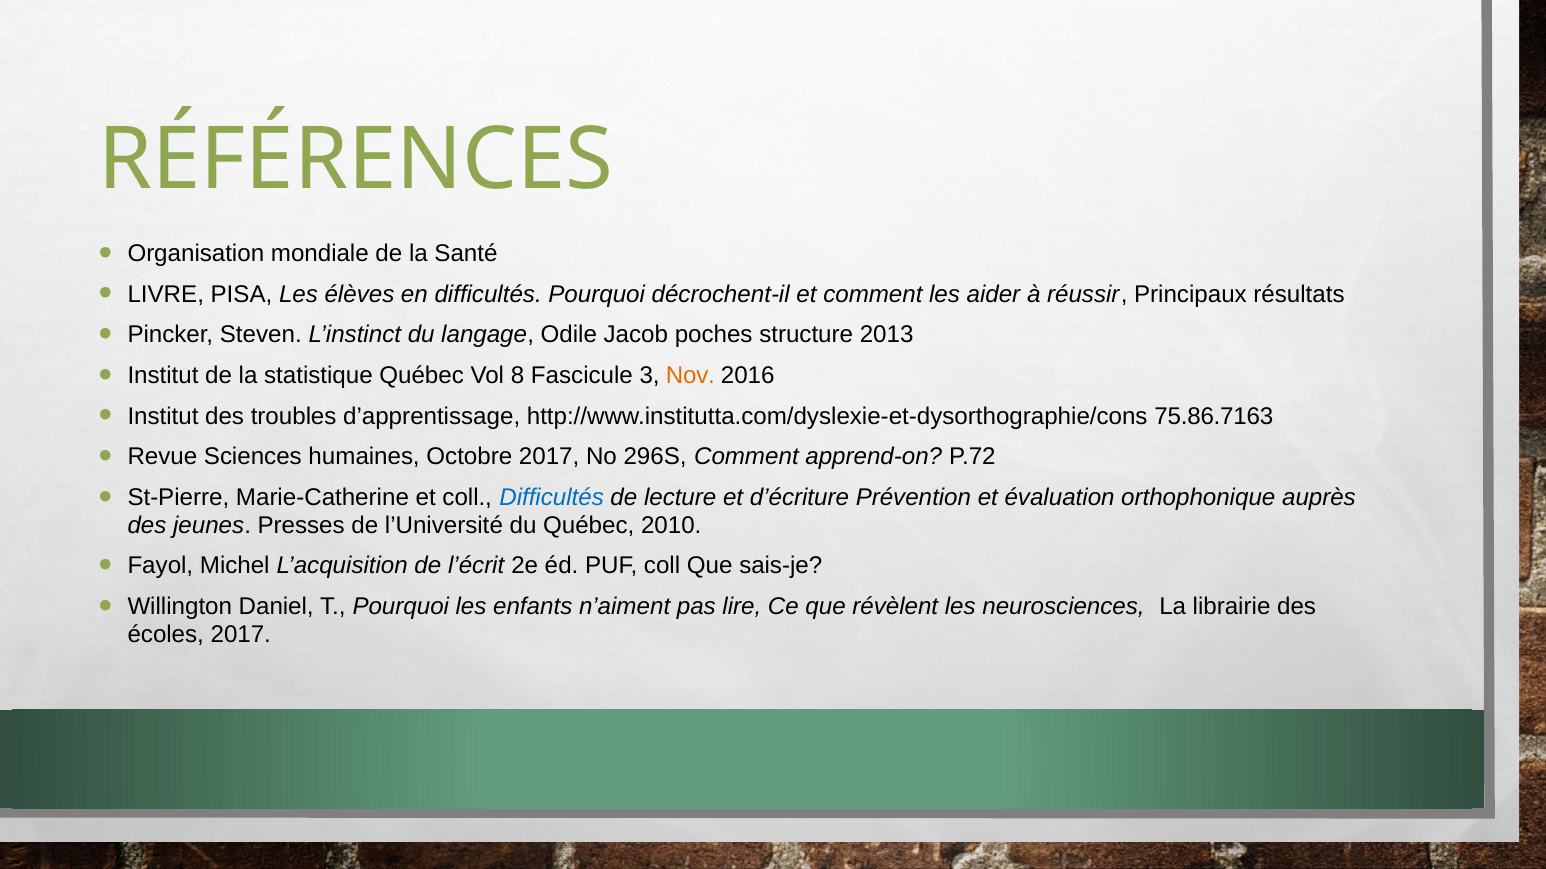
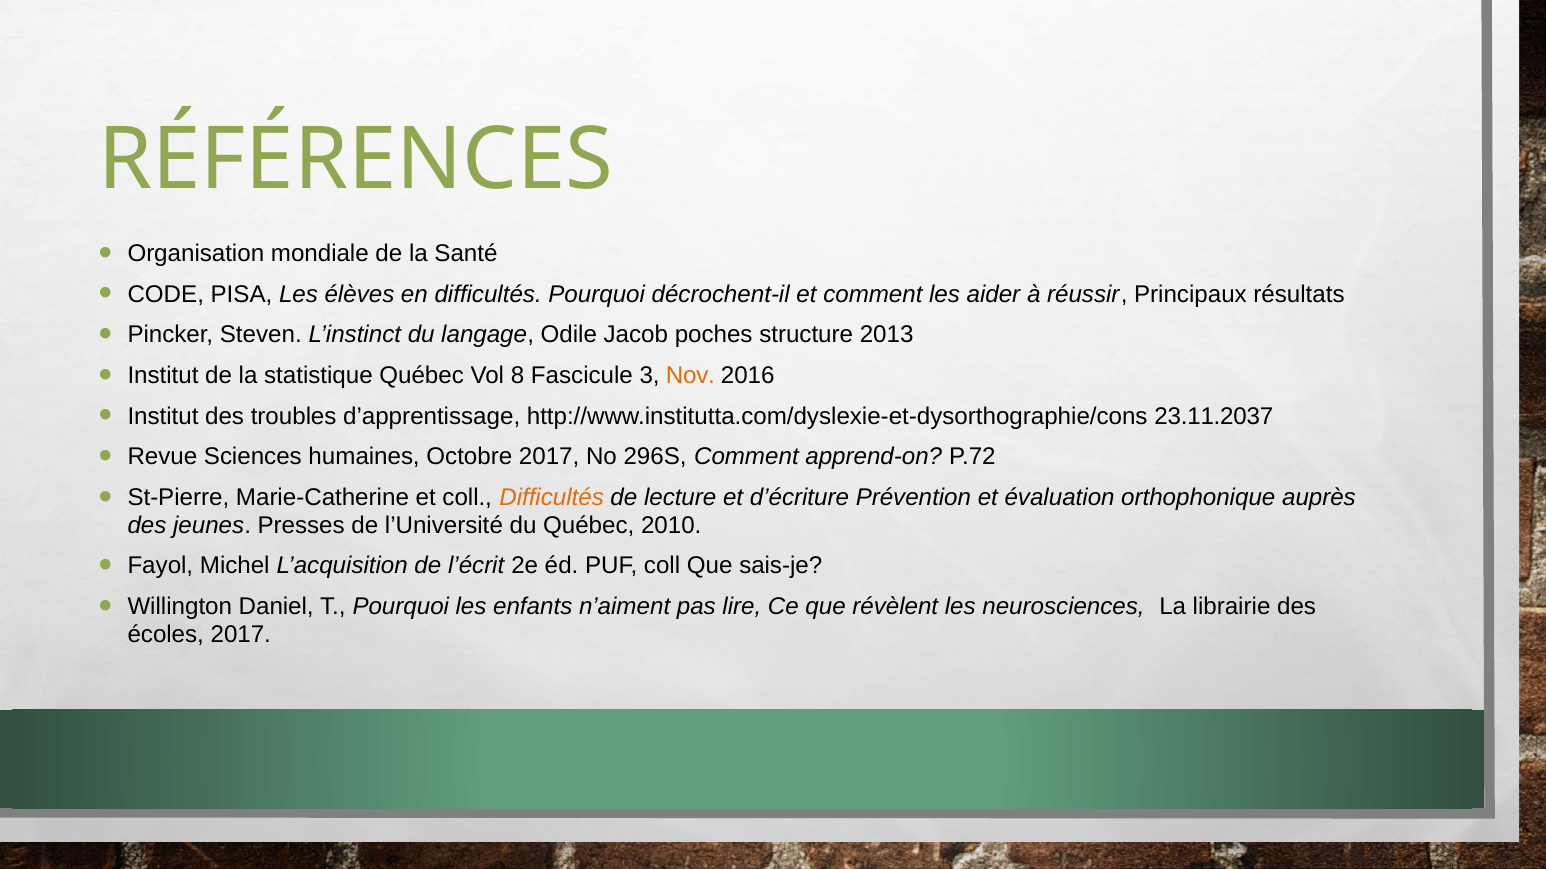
LIVRE: LIVRE -> CODE
75.86.7163: 75.86.7163 -> 23.11.2037
Difficultés at (552, 498) colour: blue -> orange
